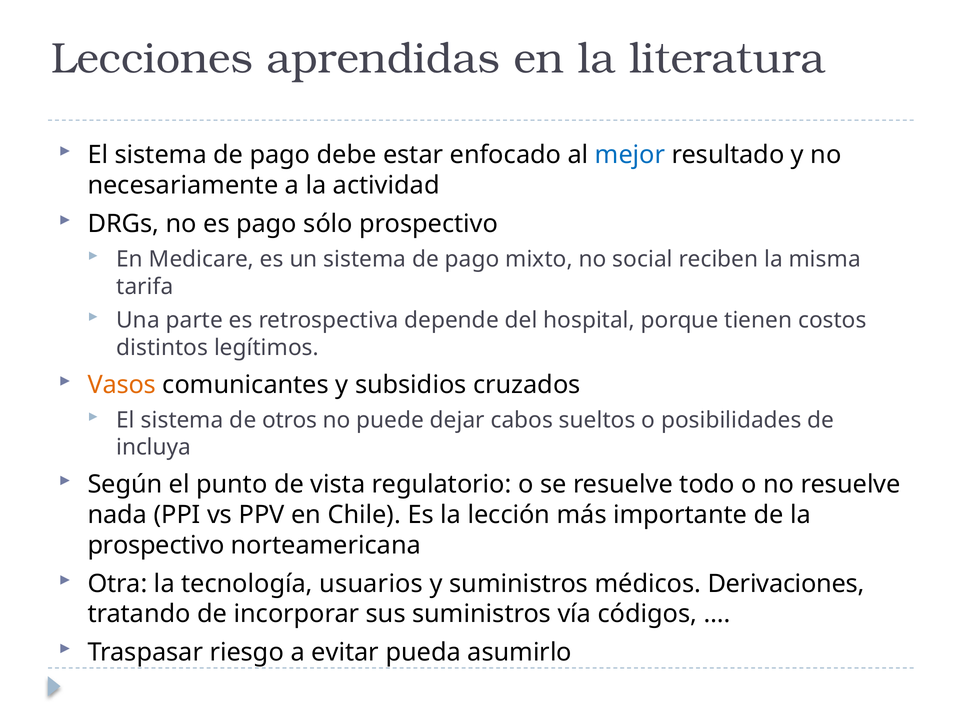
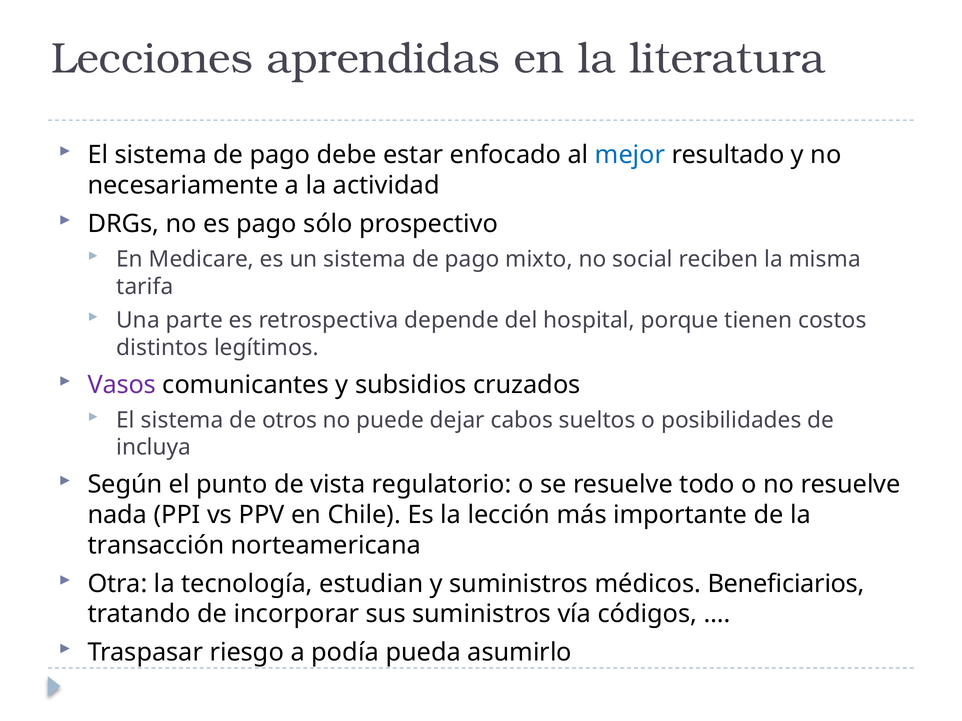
Vasos colour: orange -> purple
prospectivo at (156, 546): prospectivo -> transacción
usuarios: usuarios -> estudian
Derivaciones: Derivaciones -> Beneficiarios
evitar: evitar -> podía
